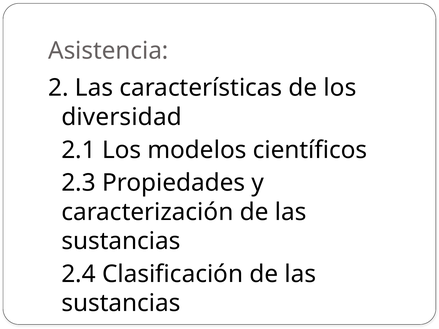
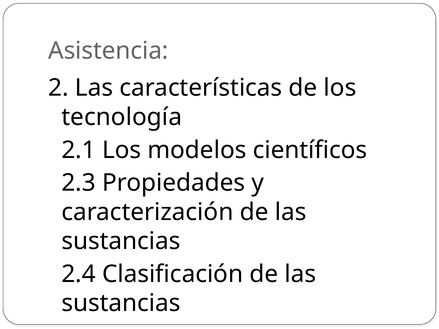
diversidad: diversidad -> tecnología
